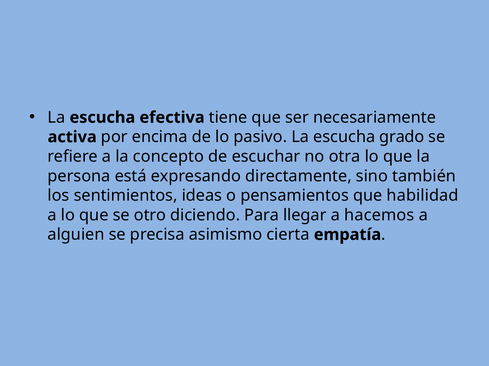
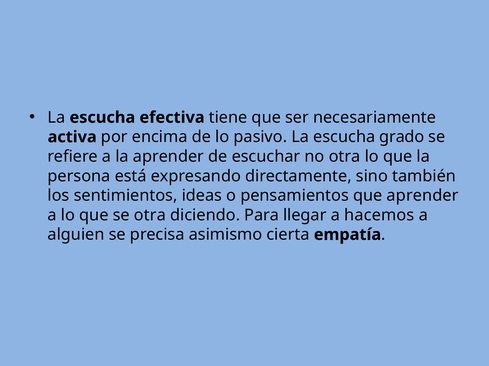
la concepto: concepto -> aprender
que habilidad: habilidad -> aprender
se otro: otro -> otra
